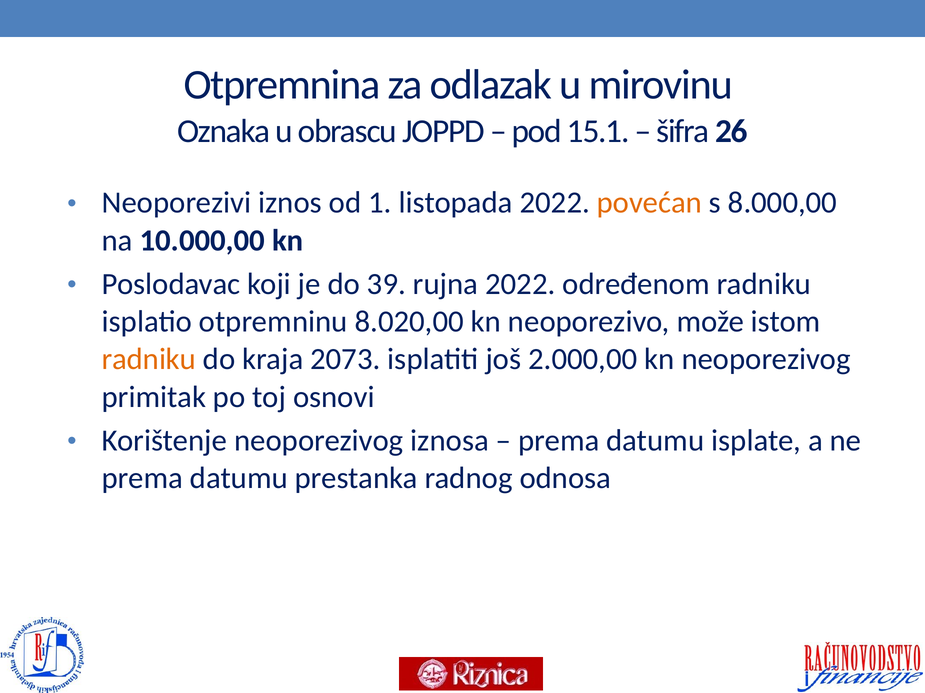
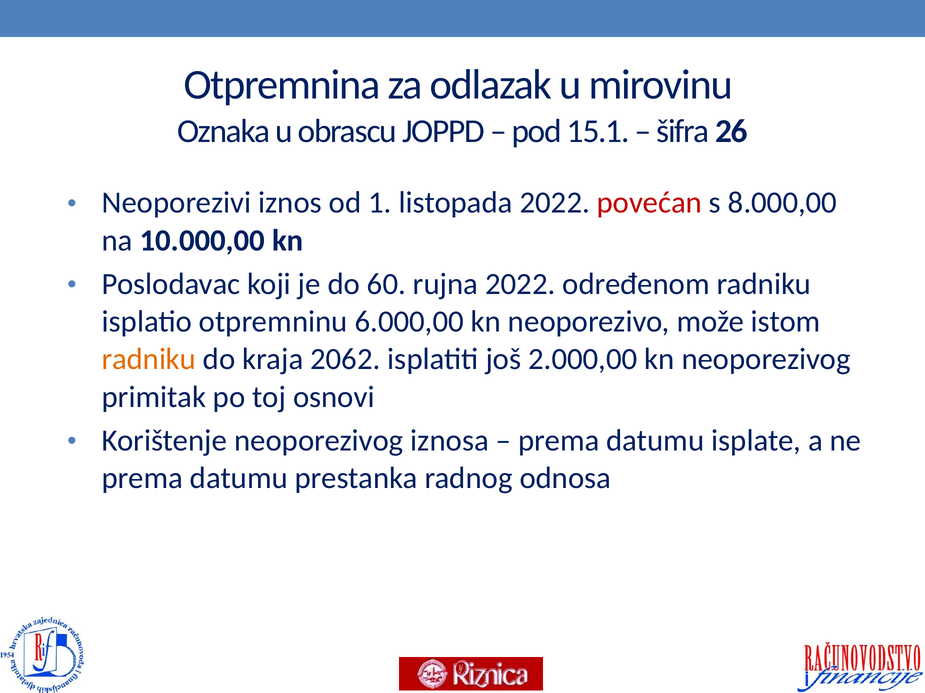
povećan colour: orange -> red
39: 39 -> 60
8.020,00: 8.020,00 -> 6.000,00
2073: 2073 -> 2062
